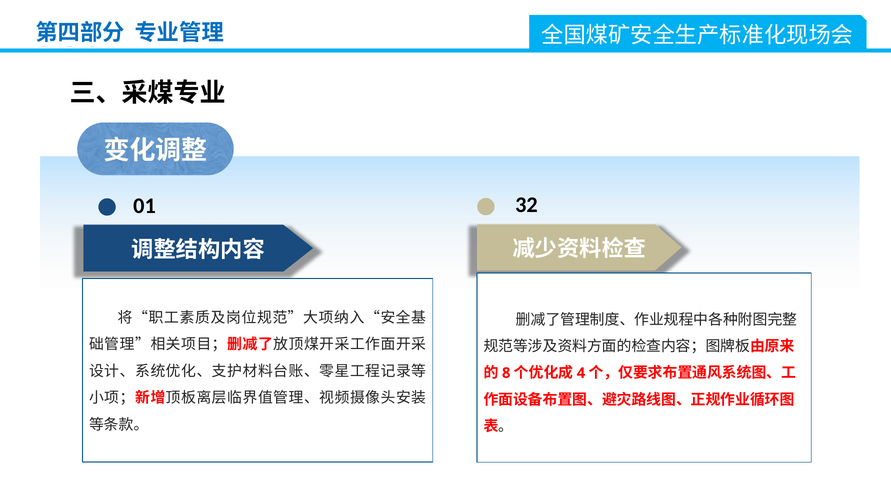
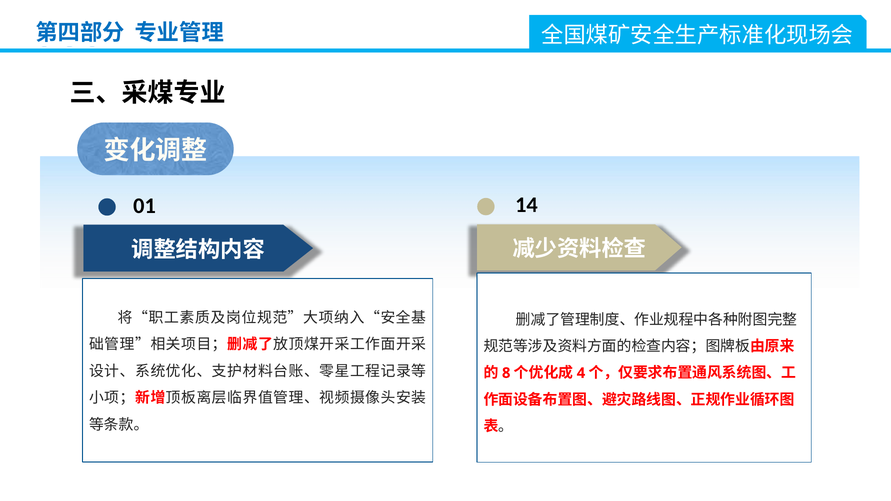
32: 32 -> 14
